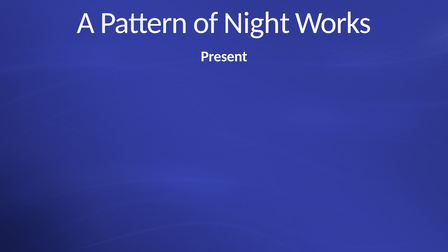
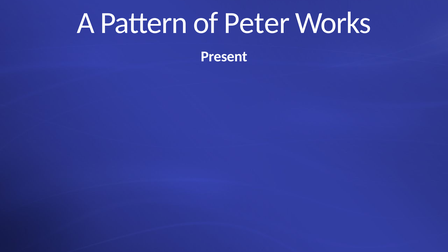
Night: Night -> Peter
